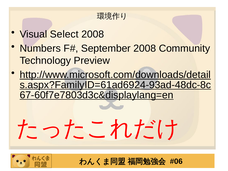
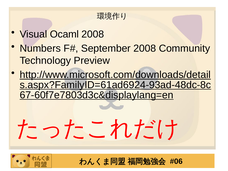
Select: Select -> Ocaml
